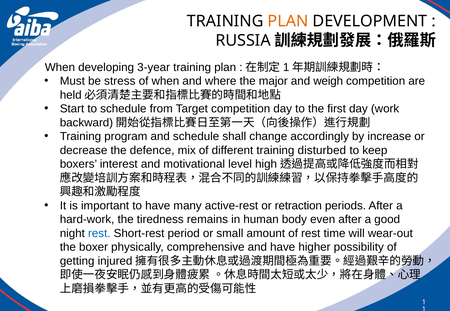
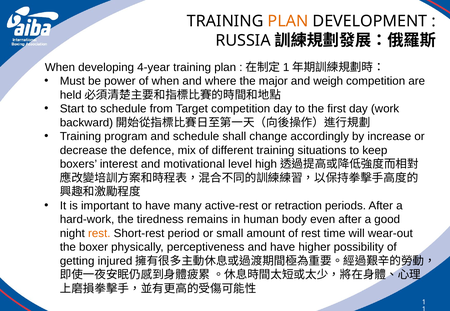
3-year: 3-year -> 4-year
stress: stress -> power
disturbed: disturbed -> situations
rest at (99, 234) colour: blue -> orange
comprehensive: comprehensive -> perceptiveness
